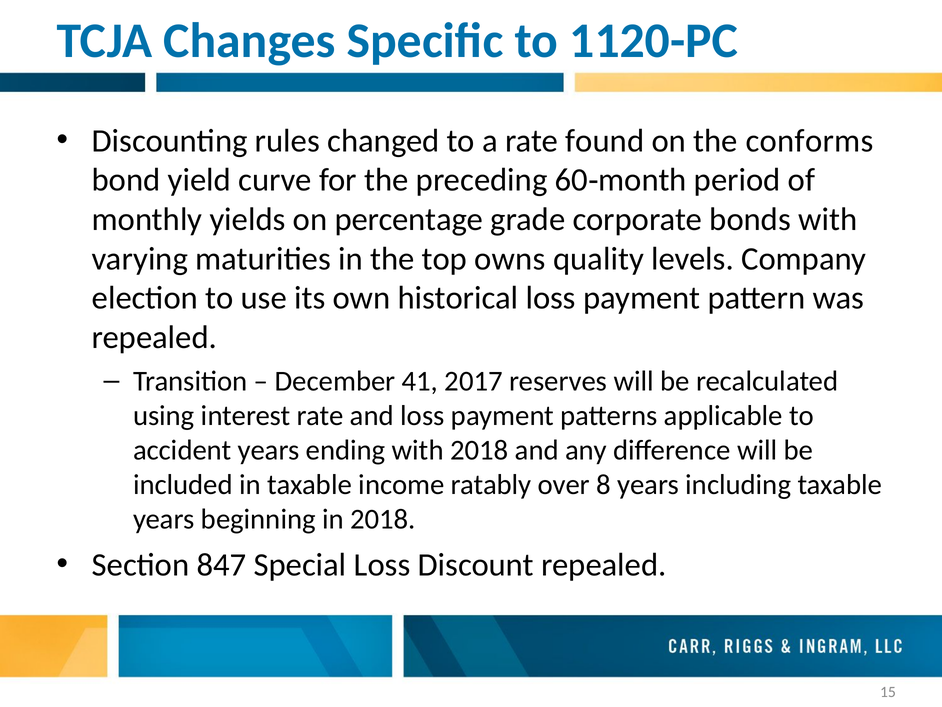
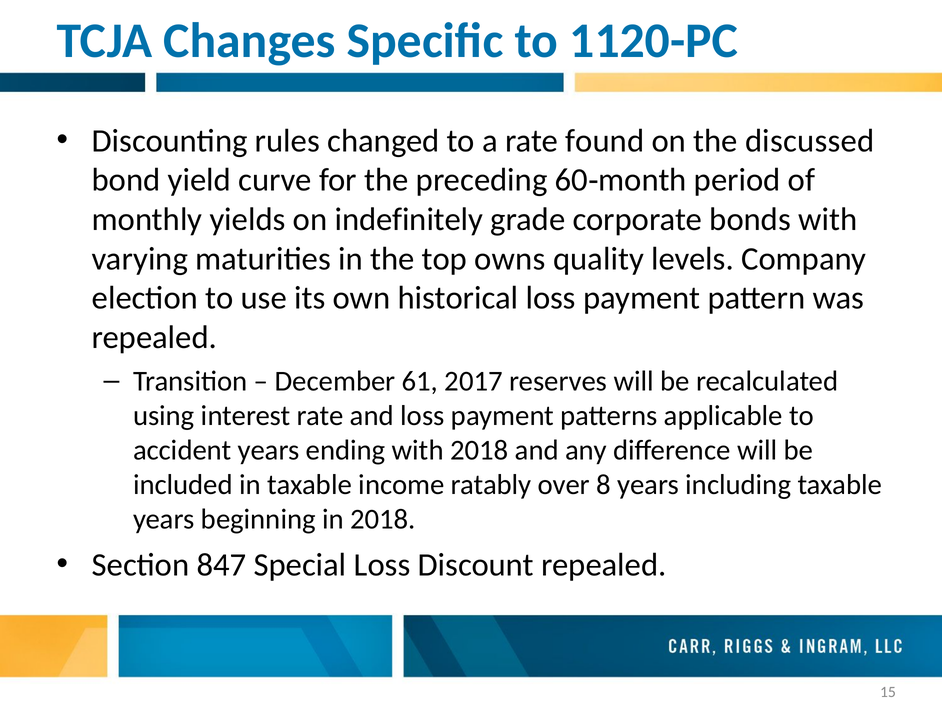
conforms: conforms -> discussed
percentage: percentage -> indefinitely
41: 41 -> 61
